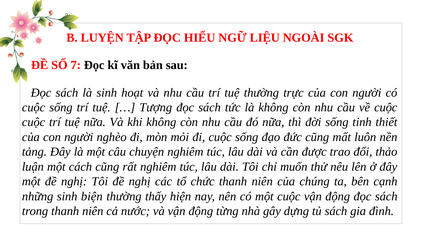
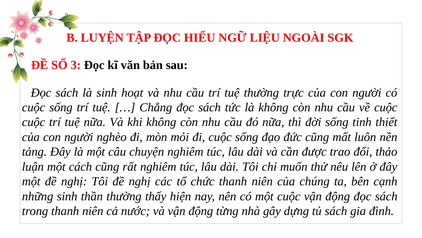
7: 7 -> 3
Tượng: Tượng -> Chẳng
biện: biện -> thần
